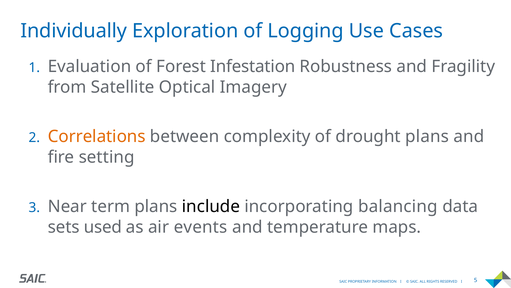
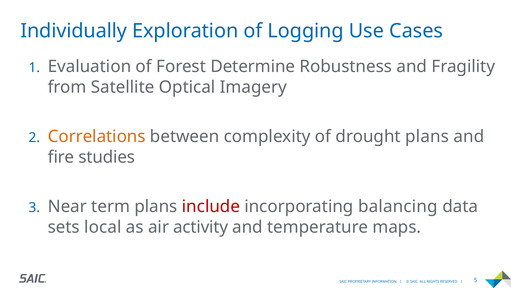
Infestation: Infestation -> Determine
setting: setting -> studies
include colour: black -> red
used: used -> local
events: events -> activity
